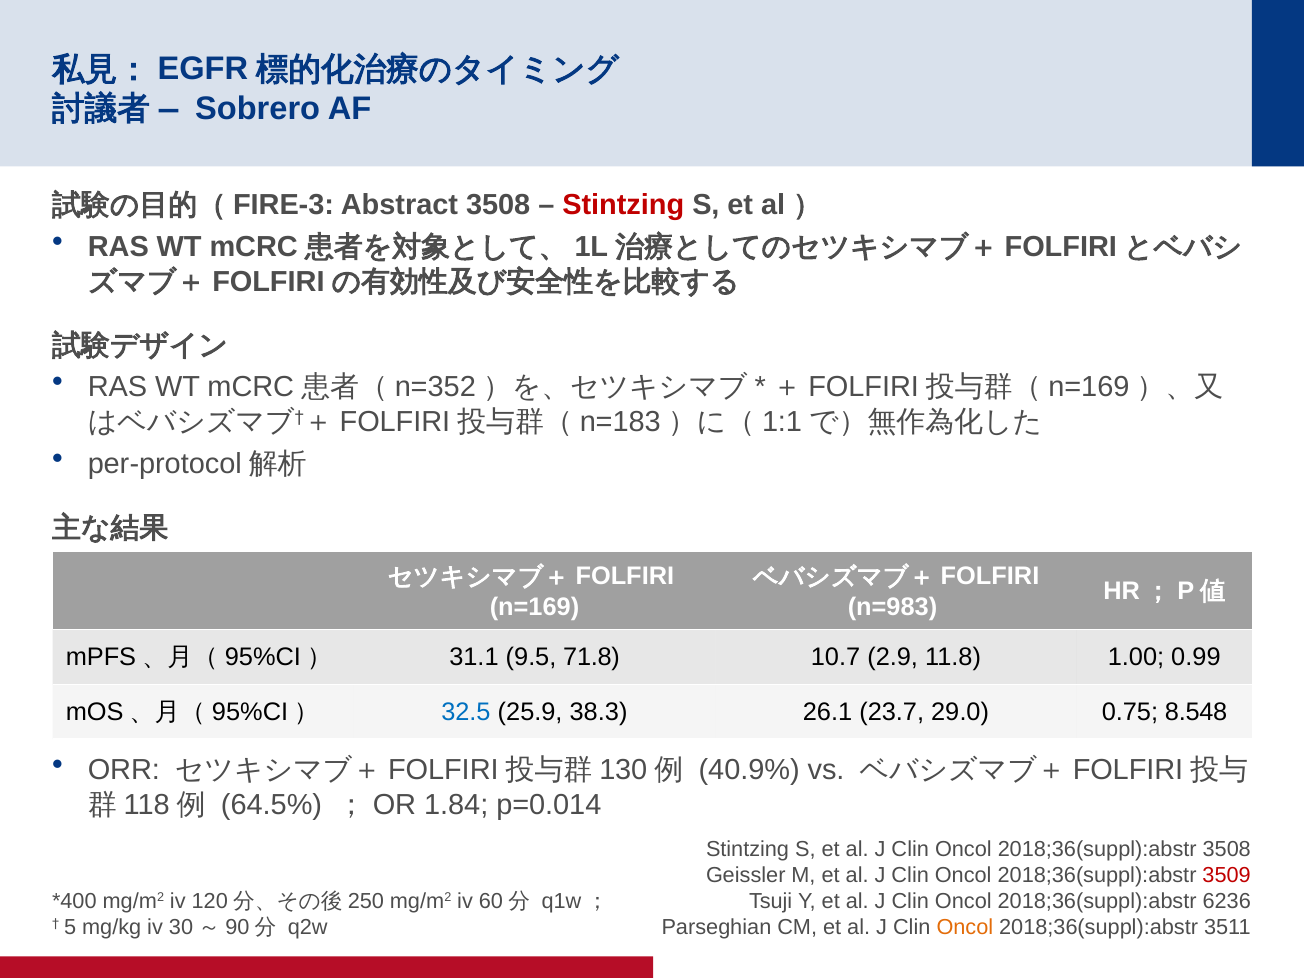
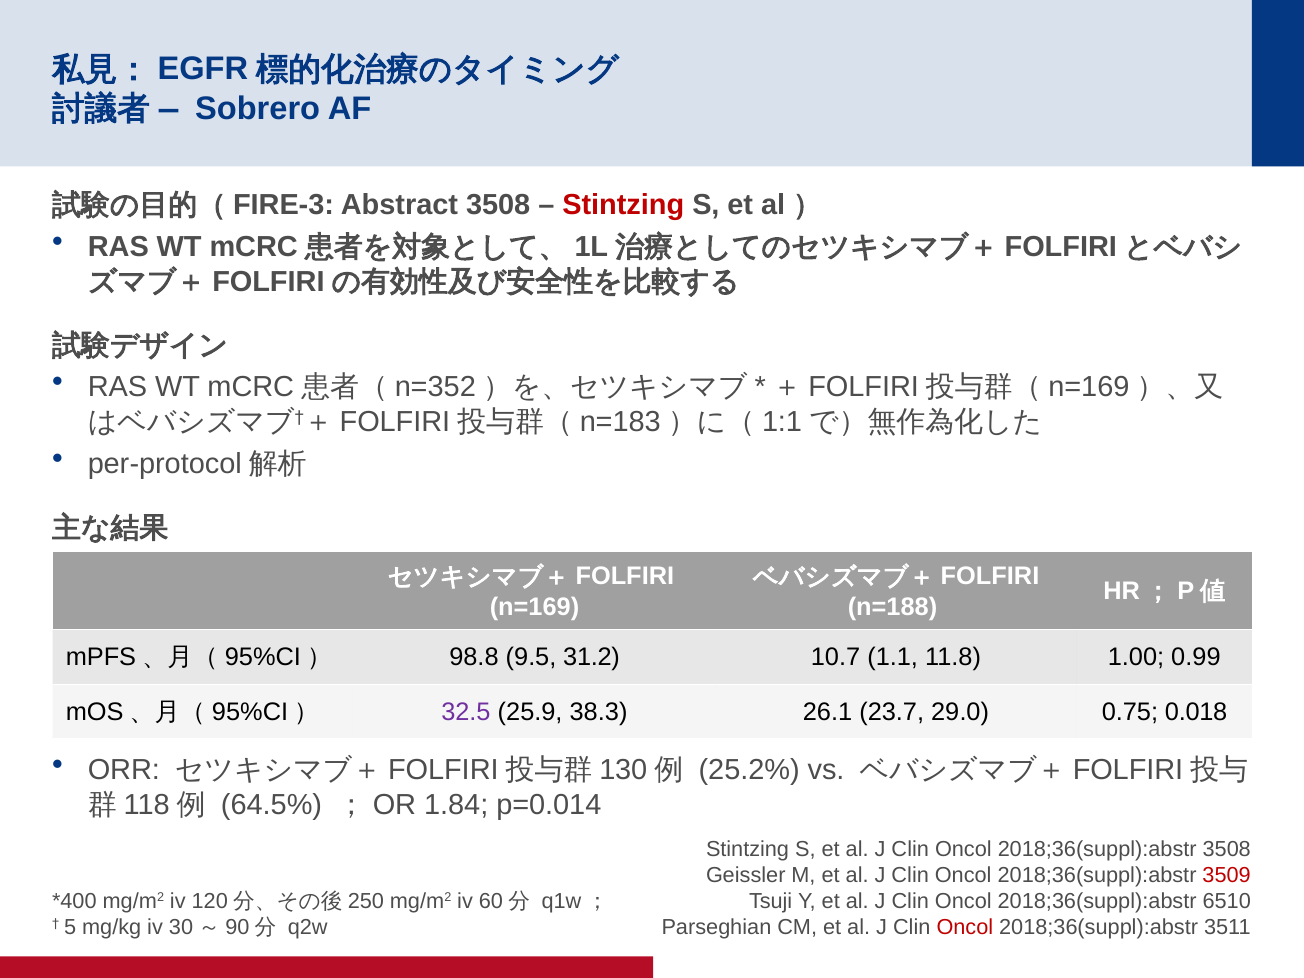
n=983: n=983 -> n=188
31.1: 31.1 -> 98.8
71.8: 71.8 -> 31.2
2.9: 2.9 -> 1.1
32.5 colour: blue -> purple
8.548: 8.548 -> 0.018
40.9%: 40.9% -> 25.2%
6236: 6236 -> 6510
Oncol at (965, 927) colour: orange -> red
